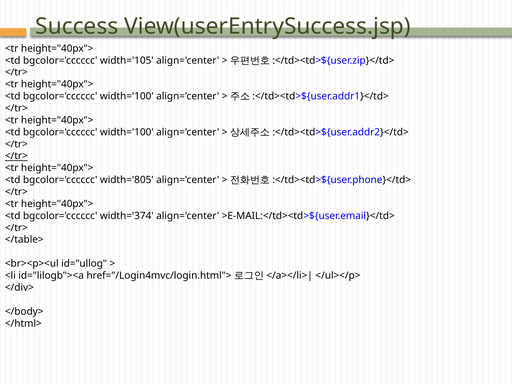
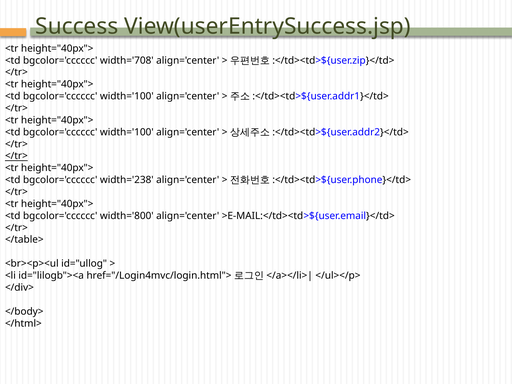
width='105: width='105 -> width='708
width='805: width='805 -> width='238
width='374: width='374 -> width='800
